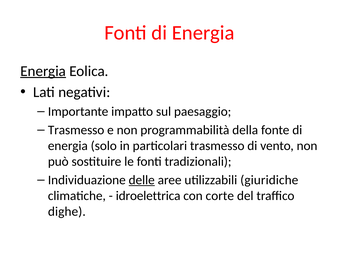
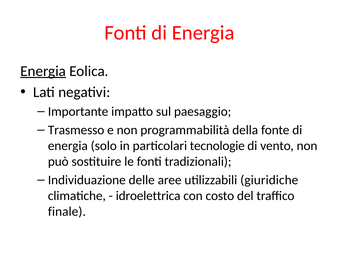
particolari trasmesso: trasmesso -> tecnologie
delle underline: present -> none
corte: corte -> costo
dighe: dighe -> finale
